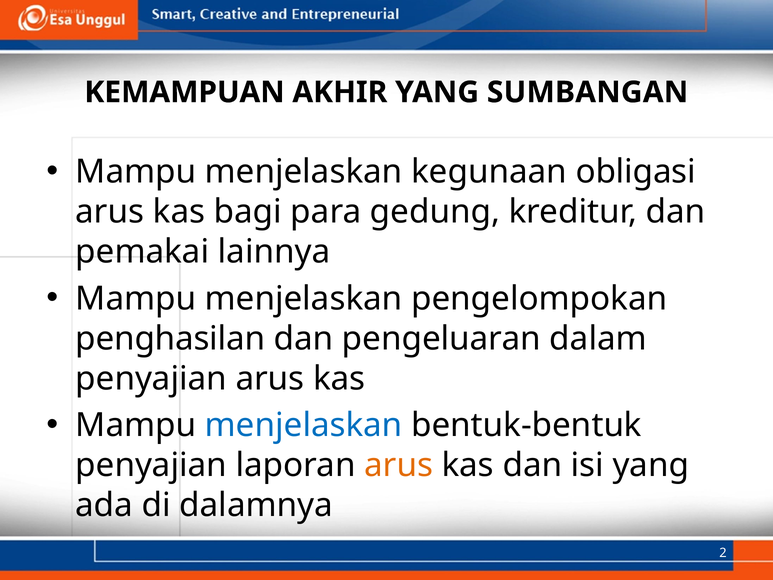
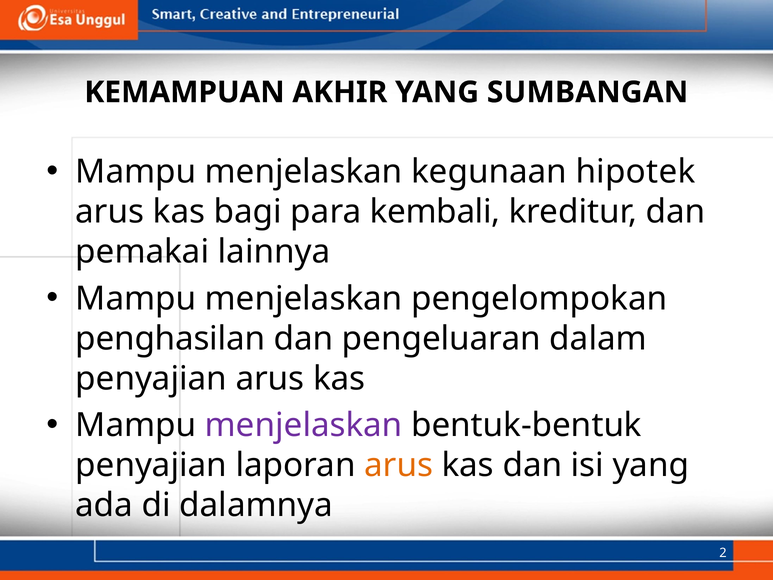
obligasi: obligasi -> hipotek
gedung: gedung -> kembali
menjelaskan at (304, 425) colour: blue -> purple
